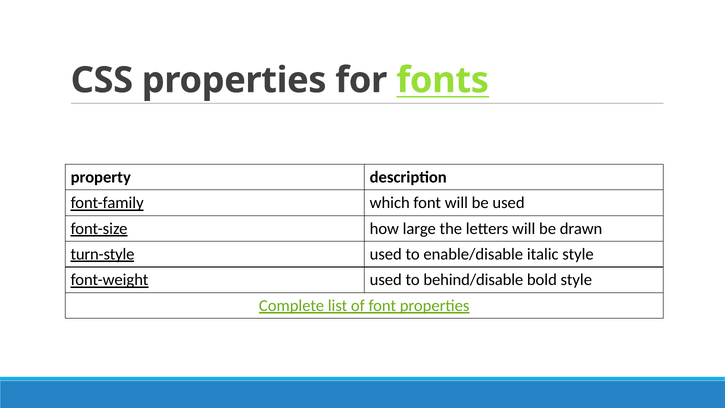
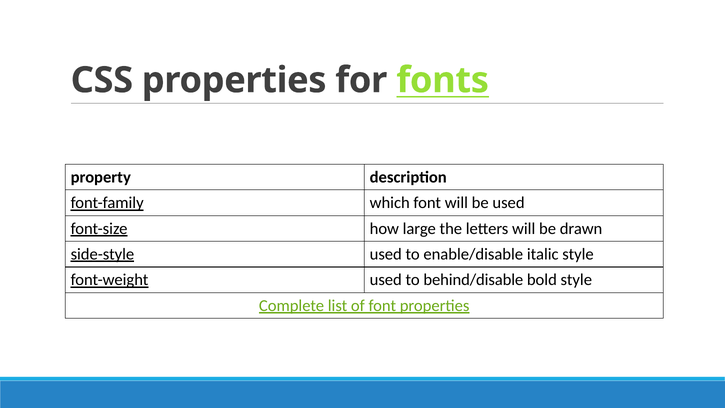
turn-style: turn-style -> side-style
